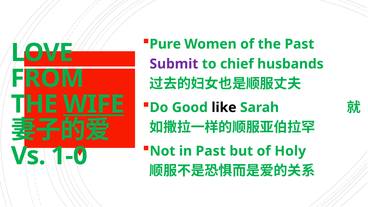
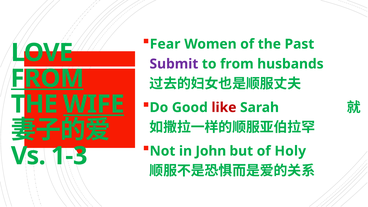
Pure: Pure -> Fear
to chief: chief -> from
FROM at (47, 78) underline: none -> present
like colour: black -> red
in Past: Past -> John
1-0: 1-0 -> 1-3
